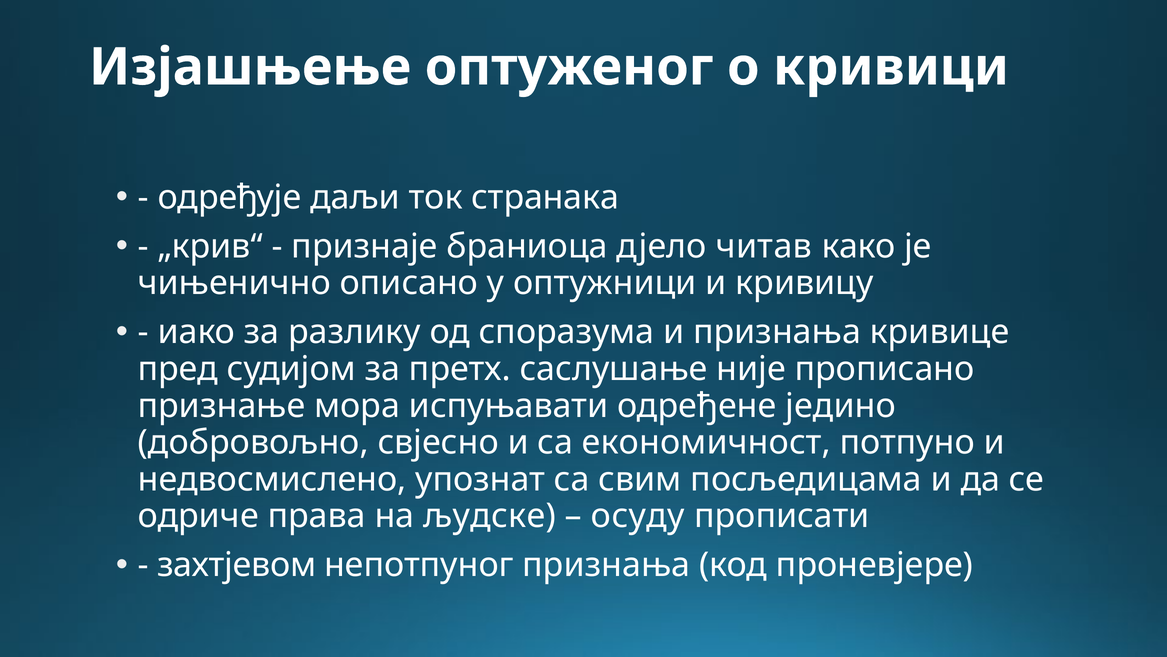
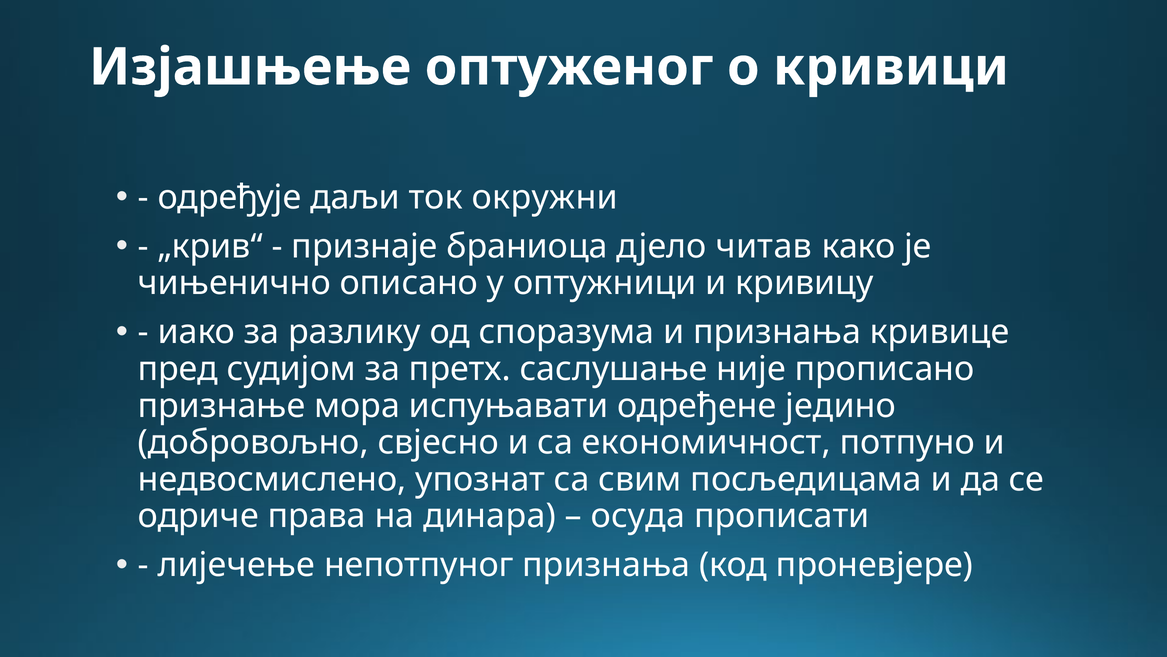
странака: странака -> окружни
људске: људске -> динара
осуду: осуду -> осуда
захтјевом: захтјевом -> лијечење
